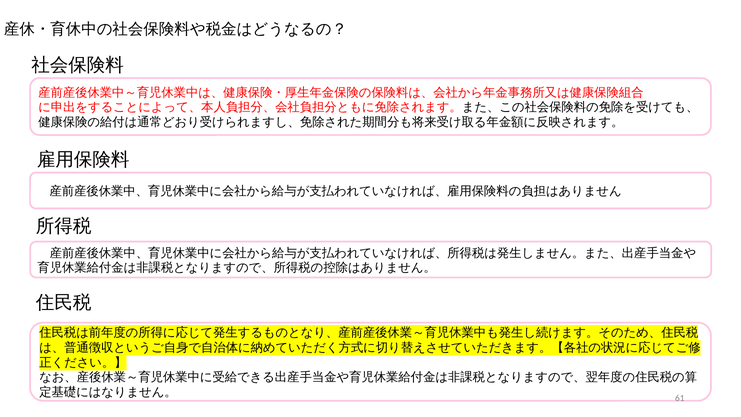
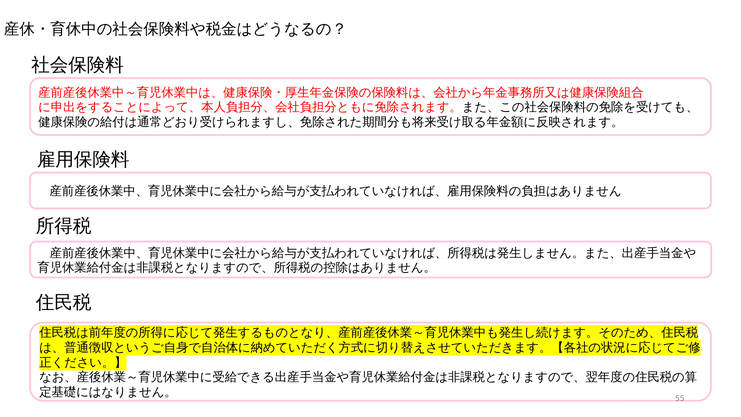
61: 61 -> 55
